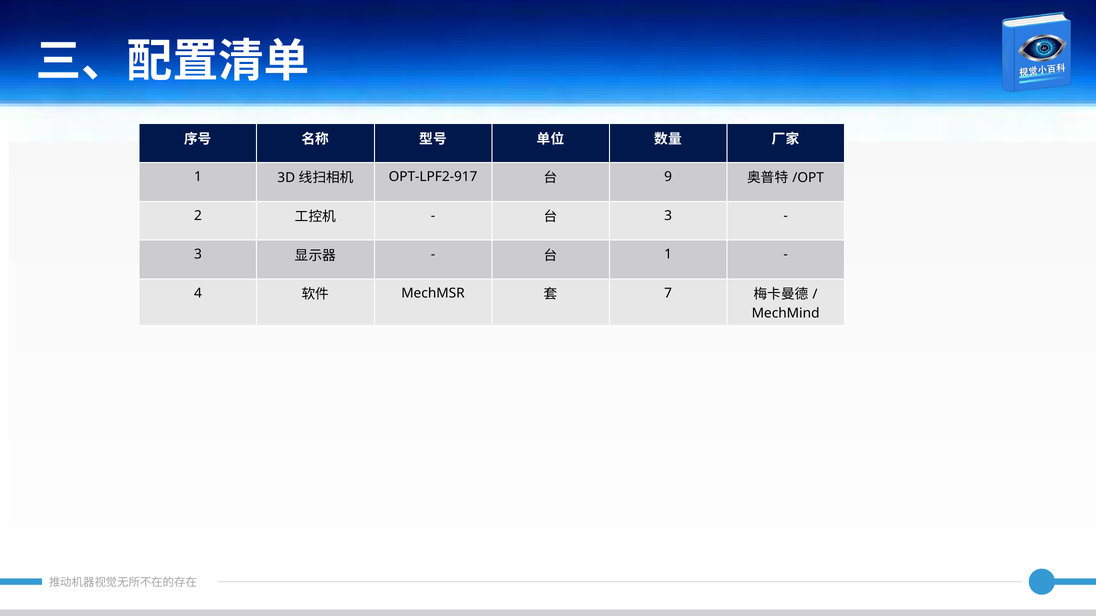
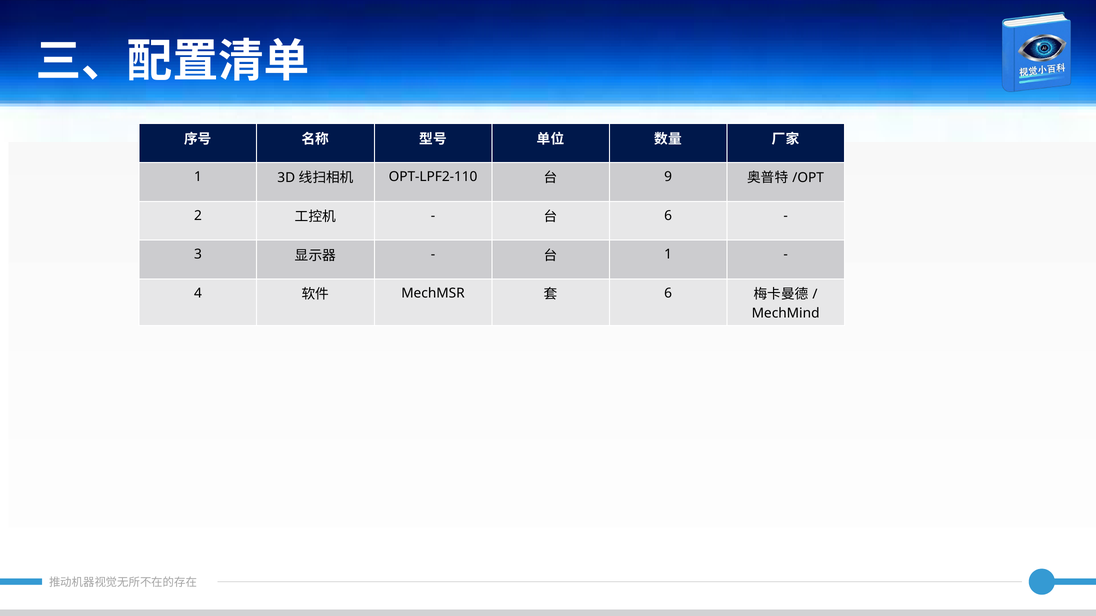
OPT-LPF2-917: OPT-LPF2-917 -> OPT-LPF2-110
3 at (668, 216): 3 -> 6
7 at (668, 293): 7 -> 6
